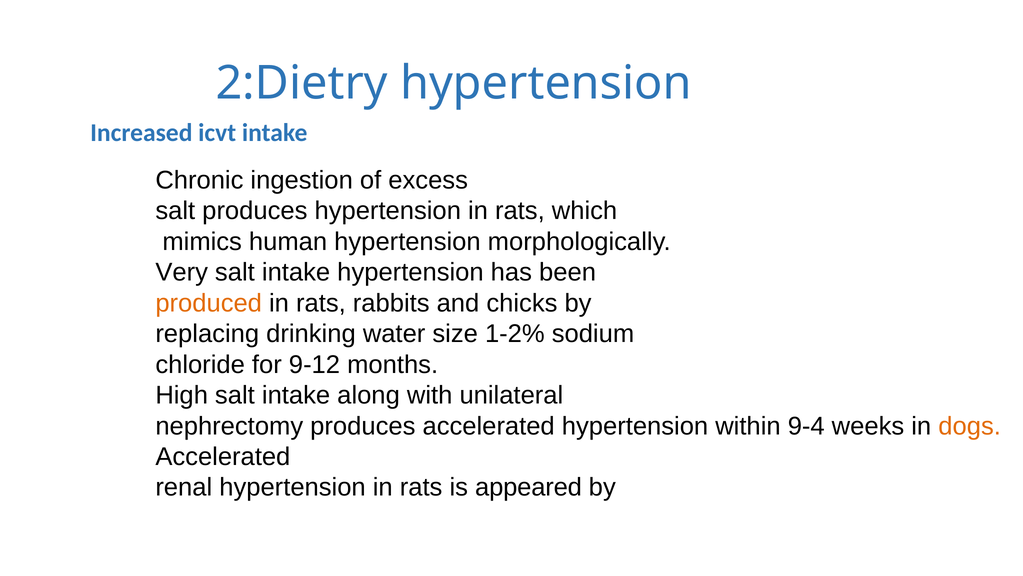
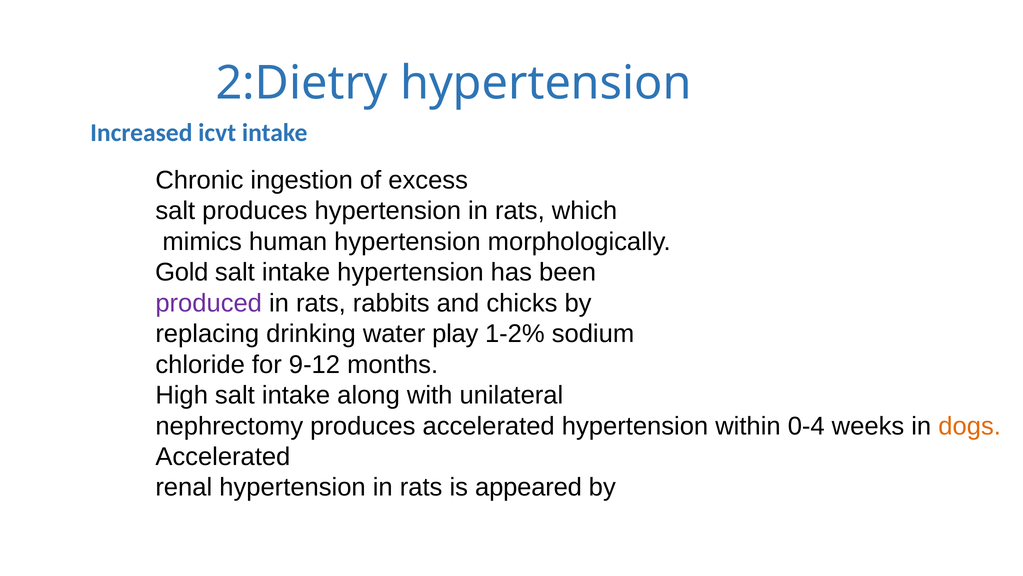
Very: Very -> Gold
produced colour: orange -> purple
size: size -> play
9-4: 9-4 -> 0-4
